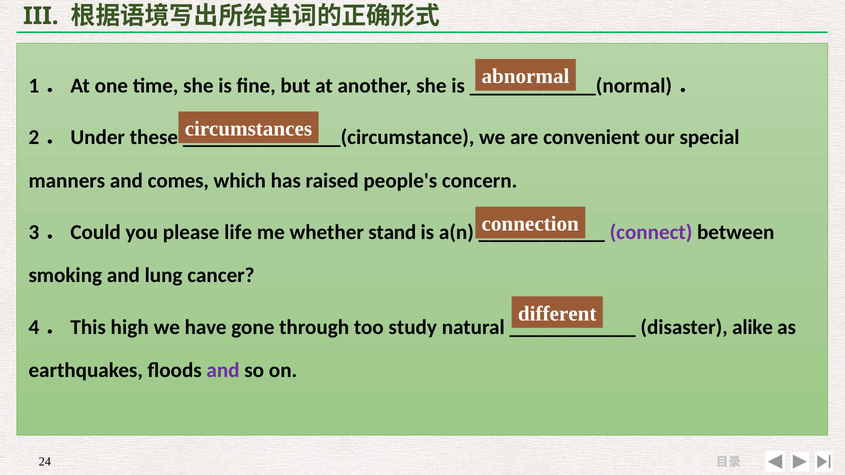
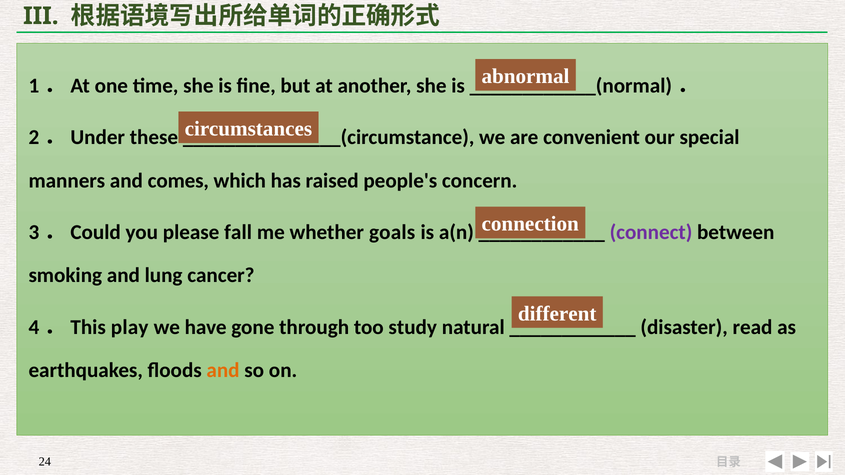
life: life -> fall
stand: stand -> goals
high: high -> play
alike: alike -> read
and at (223, 371) colour: purple -> orange
